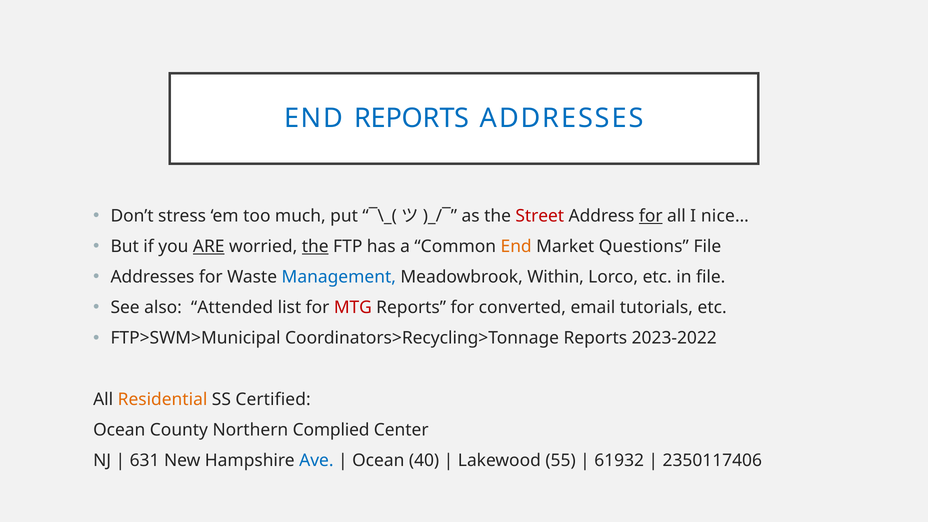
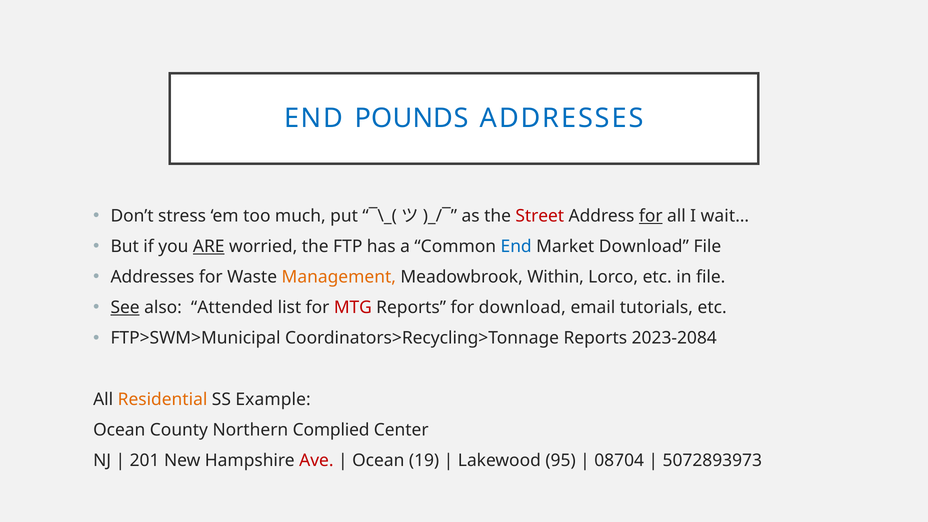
END REPORTS: REPORTS -> POUNDS
nice…: nice… -> wait…
the at (315, 247) underline: present -> none
End at (516, 247) colour: orange -> blue
Market Questions: Questions -> Download
Management colour: blue -> orange
See underline: none -> present
for converted: converted -> download
2023-2022: 2023-2022 -> 2023-2084
Certified: Certified -> Example
631: 631 -> 201
Ave colour: blue -> red
40: 40 -> 19
55: 55 -> 95
61932: 61932 -> 08704
2350117406: 2350117406 -> 5072893973
